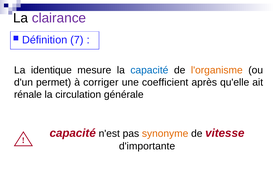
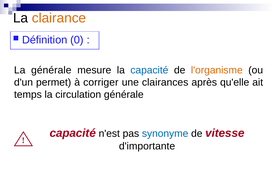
clairance colour: purple -> orange
7: 7 -> 0
La identique: identique -> générale
coefficient: coefficient -> clairances
rénale: rénale -> temps
synonyme colour: orange -> blue
